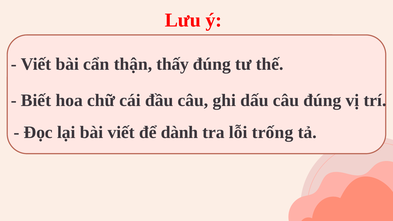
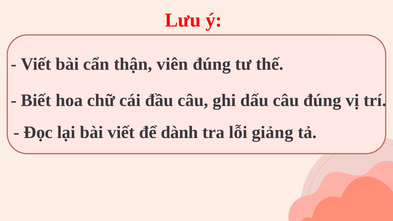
thấy: thấy -> viên
trống: trống -> giảng
